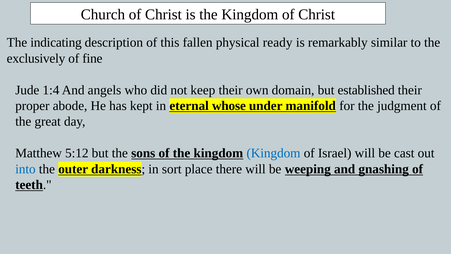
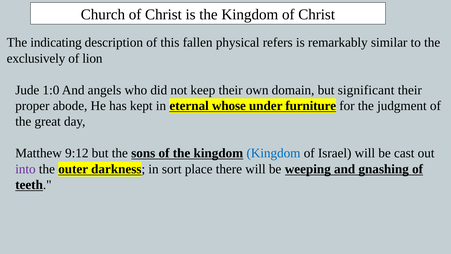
ready: ready -> refers
fine: fine -> lion
1:4: 1:4 -> 1:0
established: established -> significant
manifold: manifold -> furniture
5:12: 5:12 -> 9:12
into colour: blue -> purple
